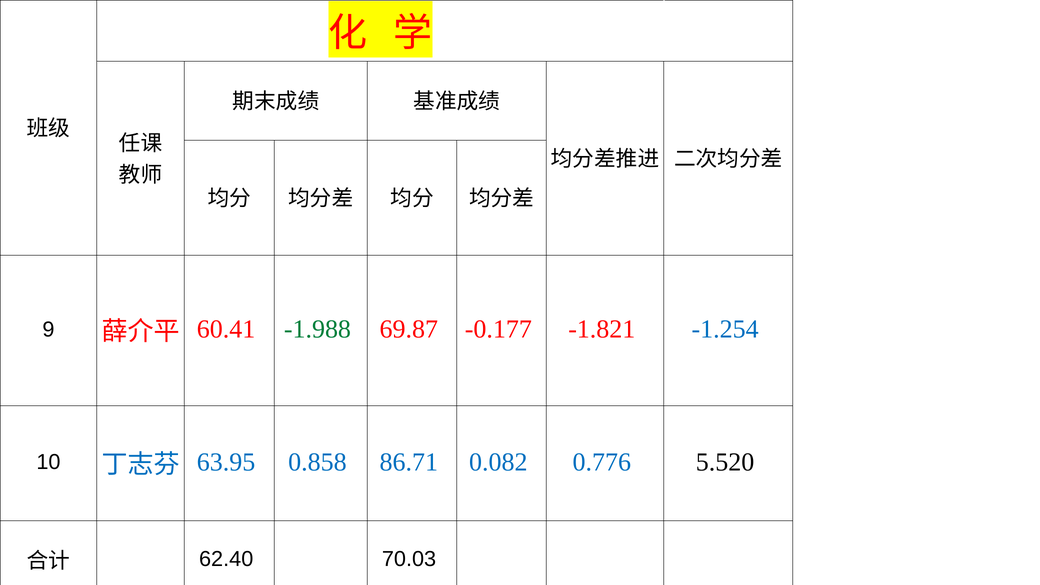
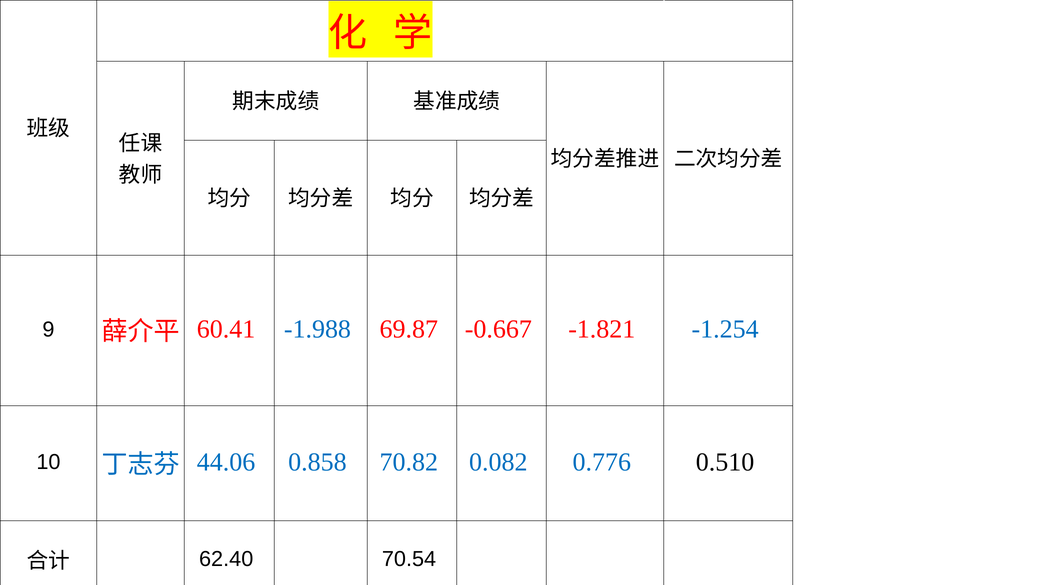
-1.988 colour: green -> blue
-0.177: -0.177 -> -0.667
63.95: 63.95 -> 44.06
86.71: 86.71 -> 70.82
5.520: 5.520 -> 0.510
70.03: 70.03 -> 70.54
